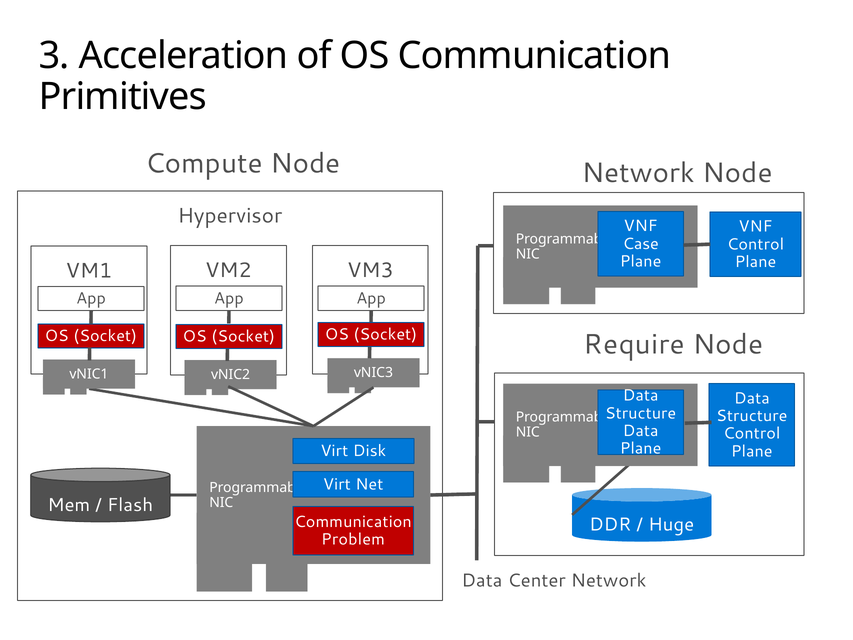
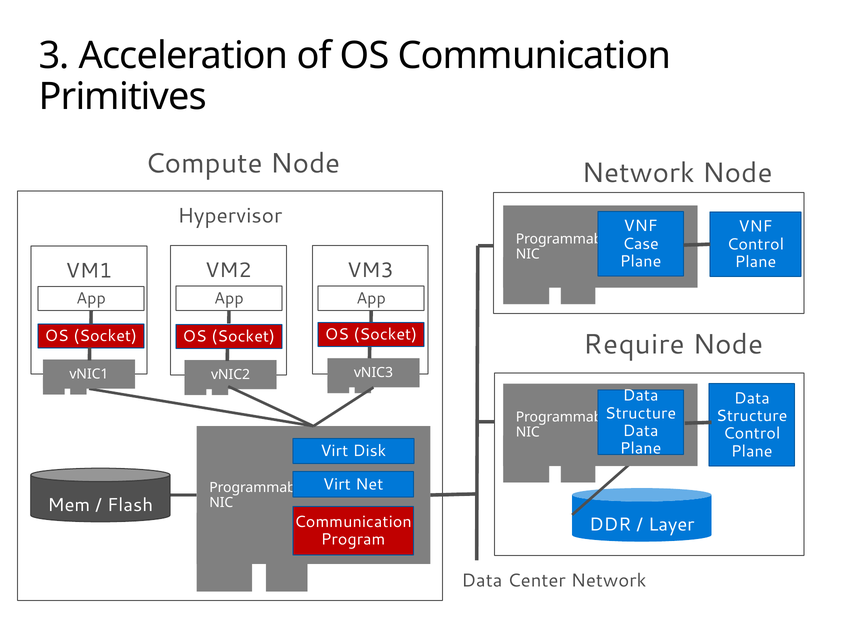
Huge: Huge -> Layer
Problem: Problem -> Program
